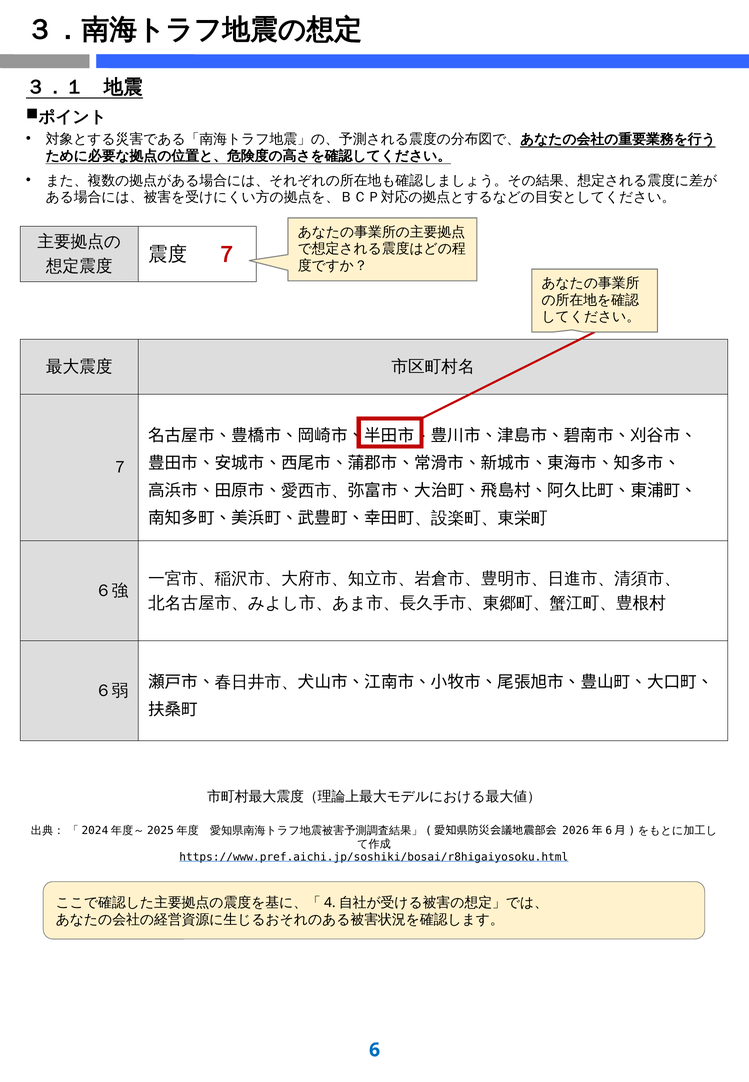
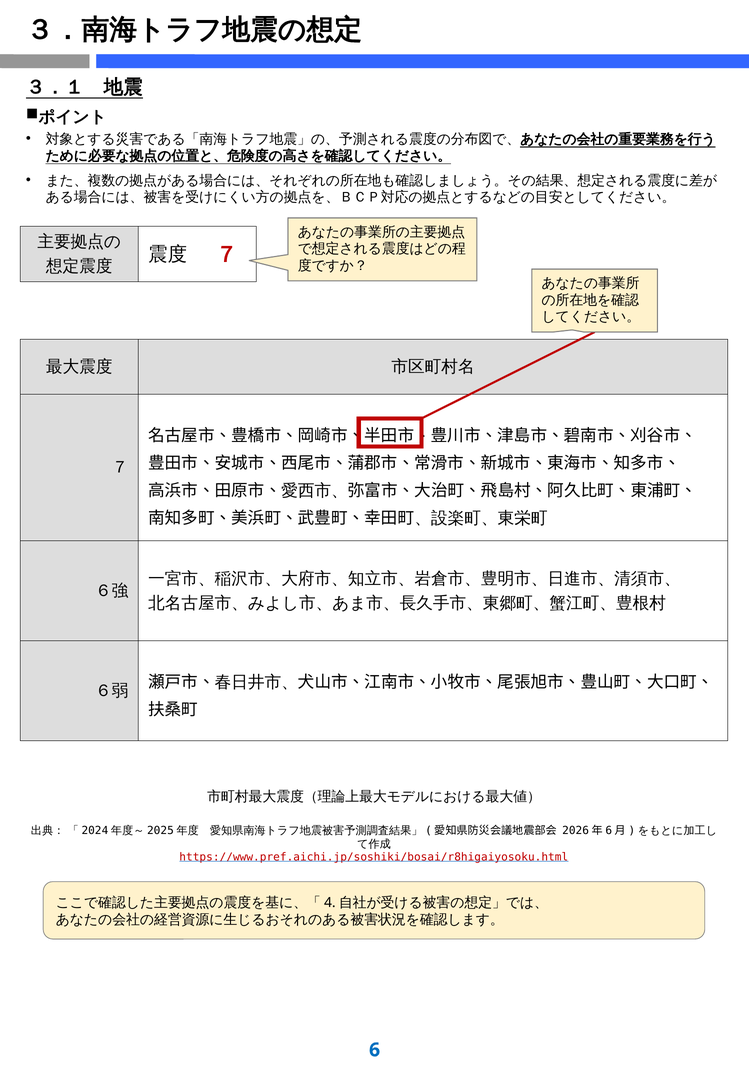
https://www.pref.aichi.jp/soshiki/bosai/r8higaiyosoku.html colour: black -> red
